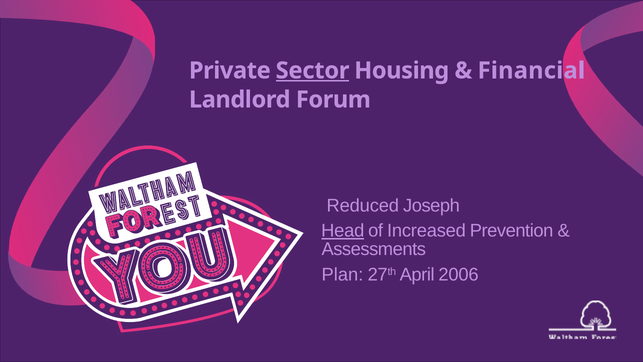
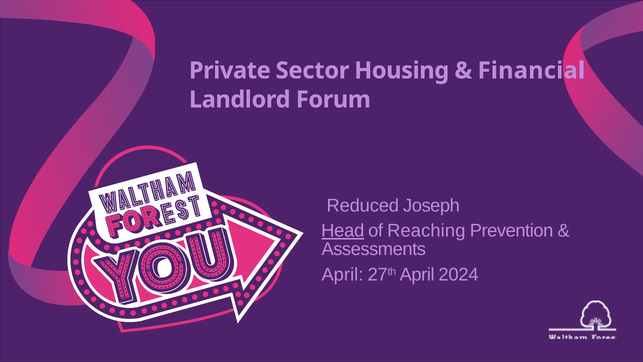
Sector underline: present -> none
Increased: Increased -> Reaching
Plan at (342, 274): Plan -> April
2006: 2006 -> 2024
